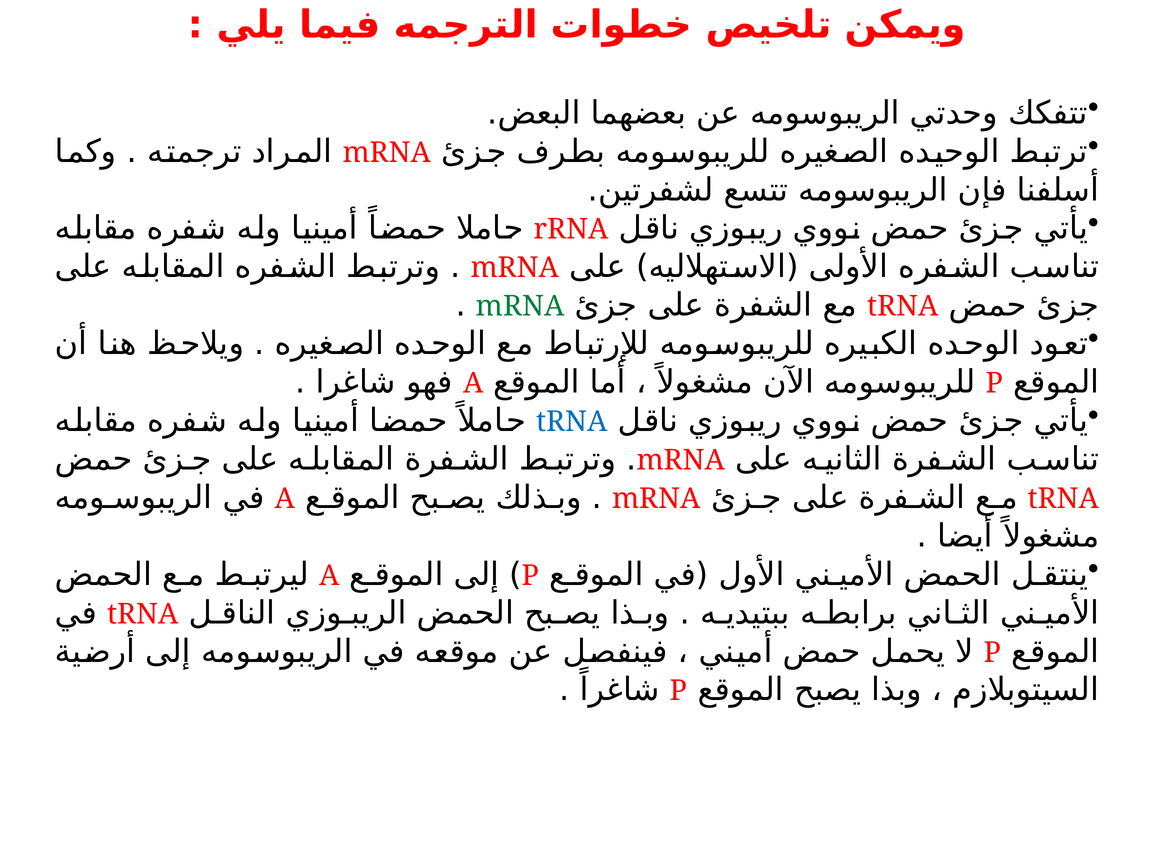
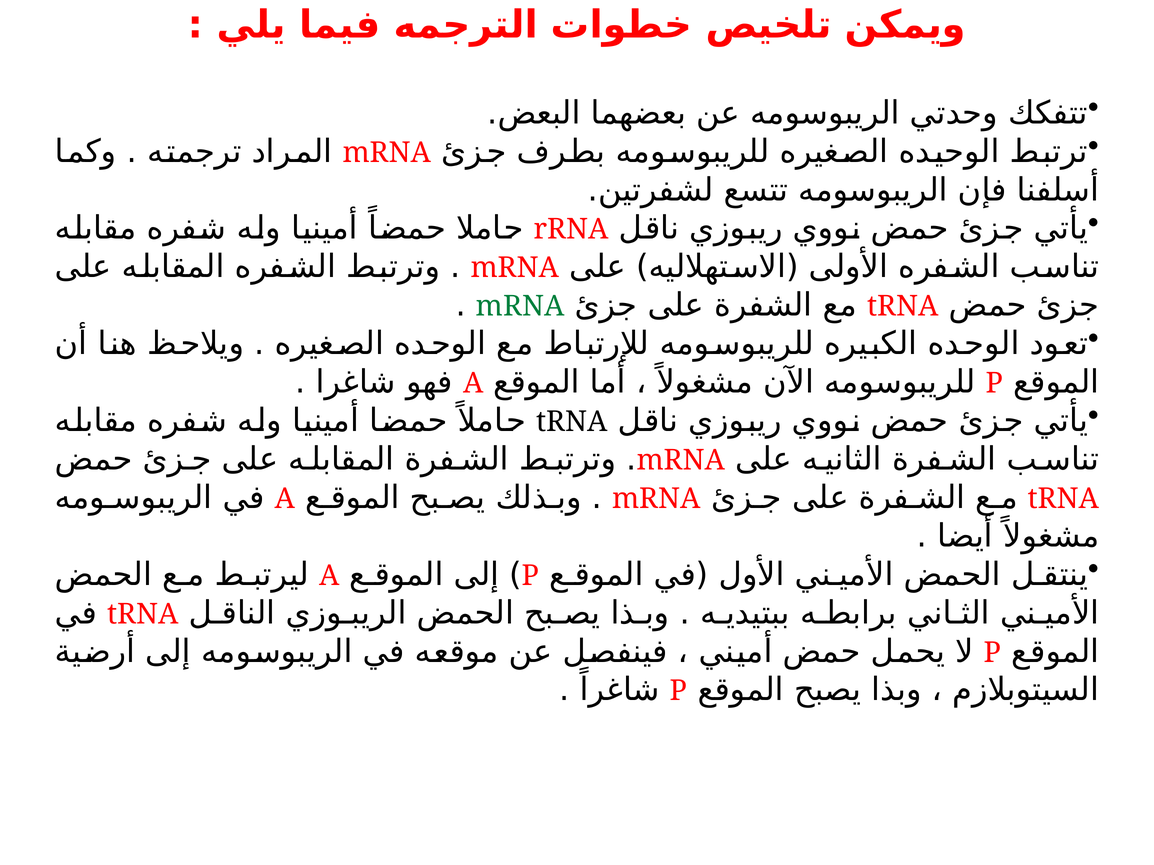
tRNA at (572, 422) colour: blue -> black
